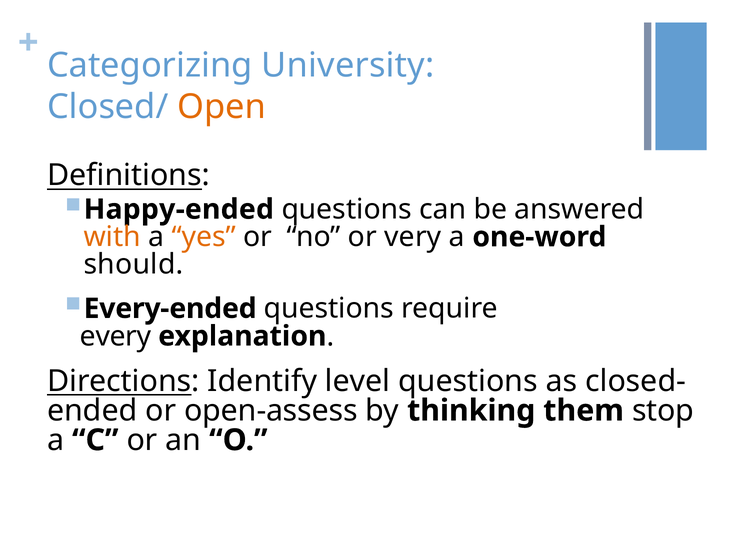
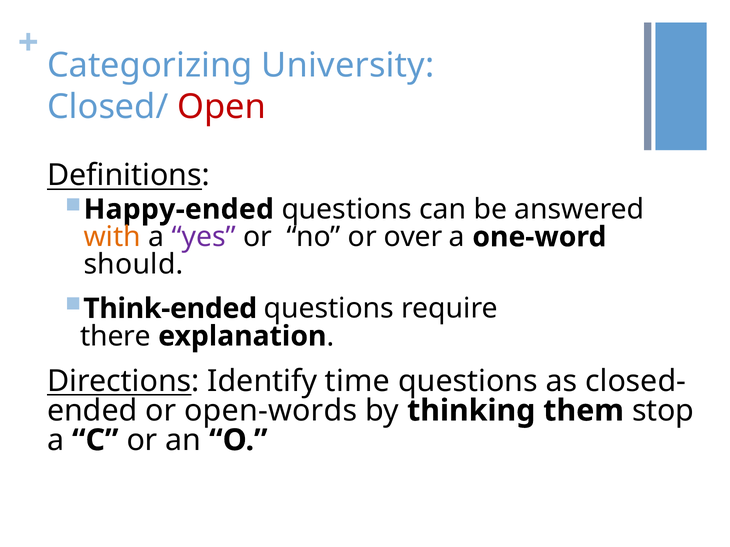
Open colour: orange -> red
yes colour: orange -> purple
very: very -> over
Every-ended: Every-ended -> Think-ended
every: every -> there
level: level -> time
open-assess: open-assess -> open-words
